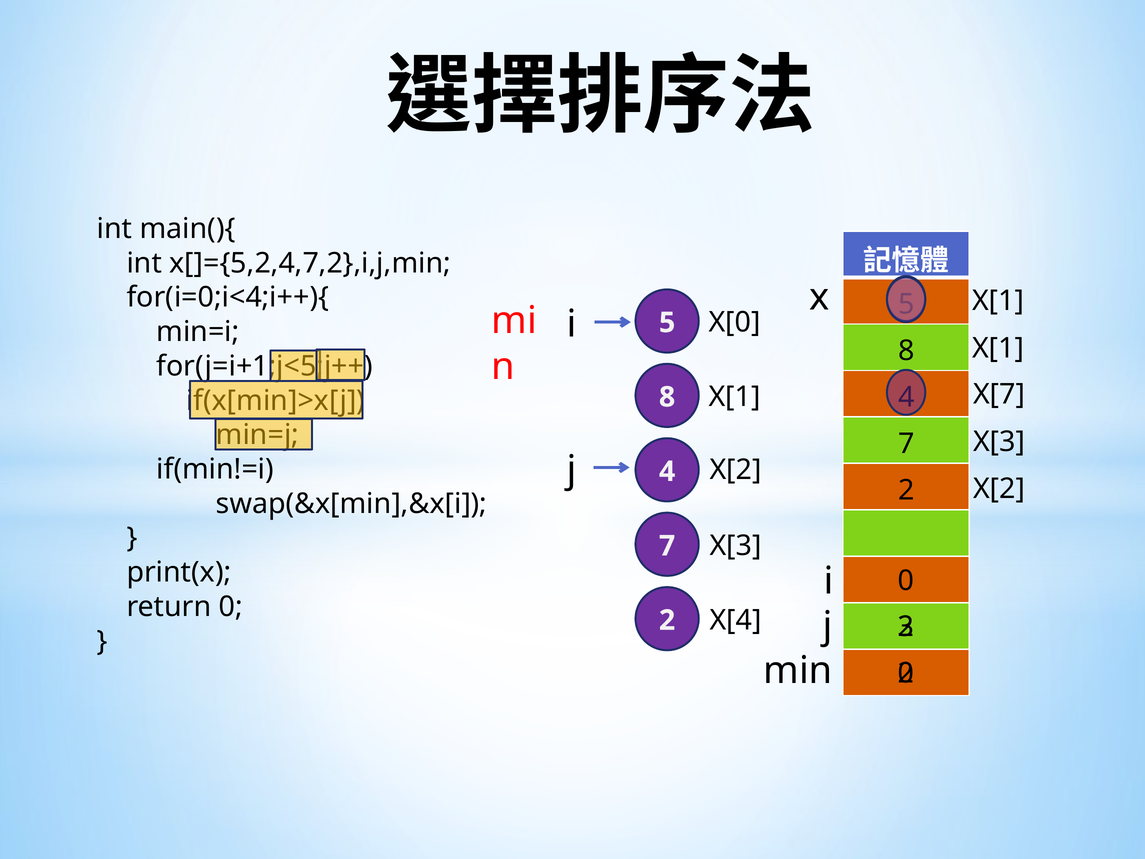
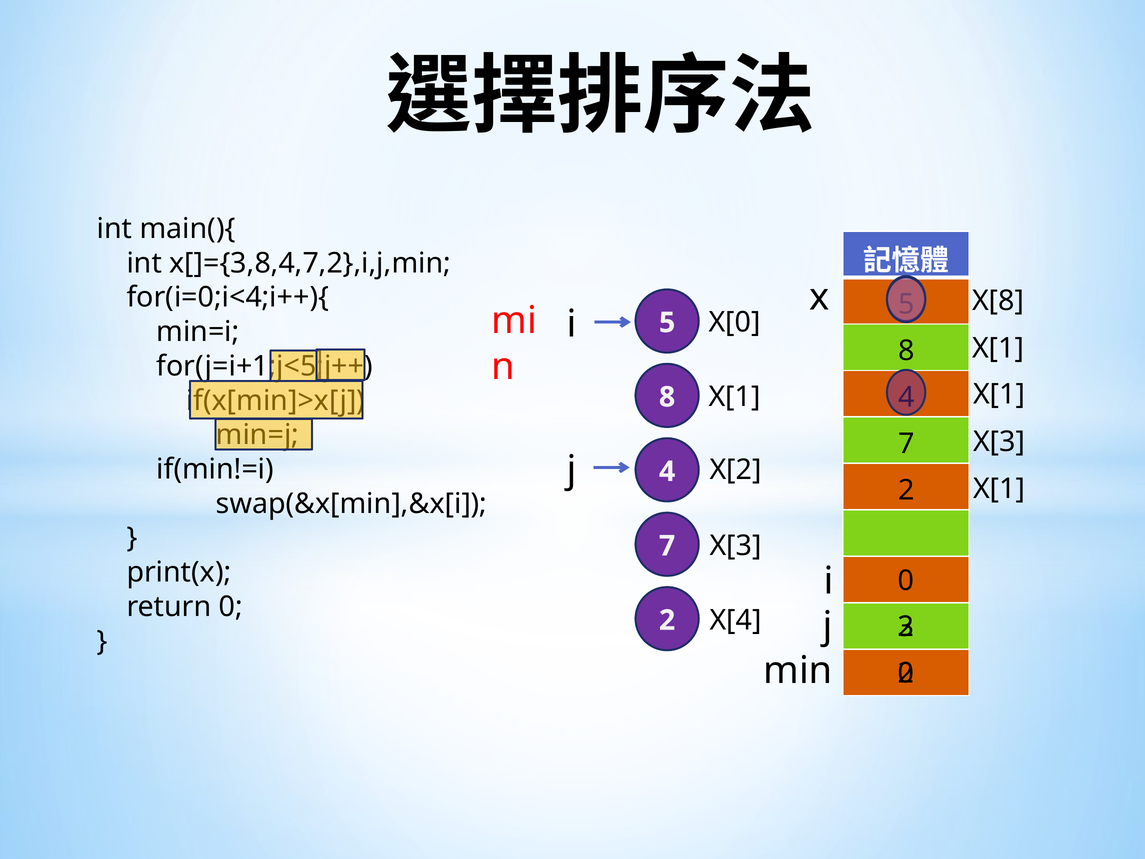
x[]={5,2,4,7,2},i,j,min: x[]={5,2,4,7,2},i,j,min -> x[]={3,8,4,7,2},i,j,min
X[1 at (998, 301): X[1 -> X[8
X[7 at (999, 394): X[7 -> X[1
X[2 at (999, 489): X[2 -> X[1
